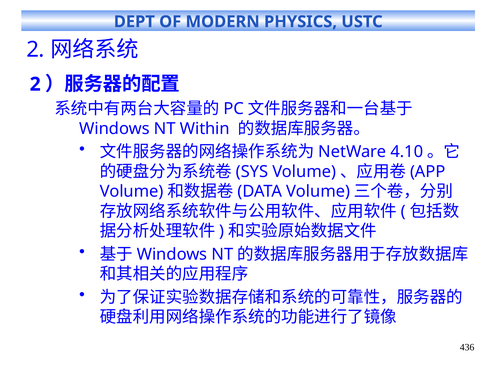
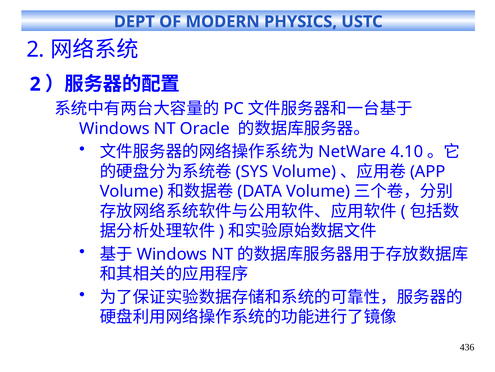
Within: Within -> Oracle
